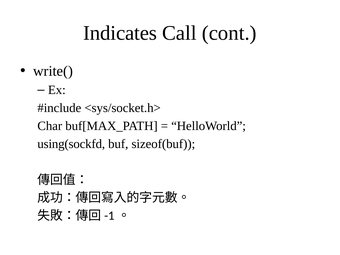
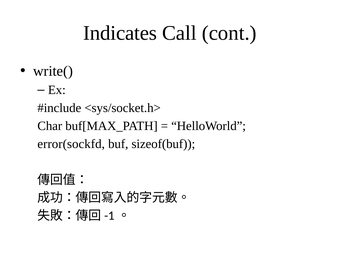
using(sockfd: using(sockfd -> error(sockfd
